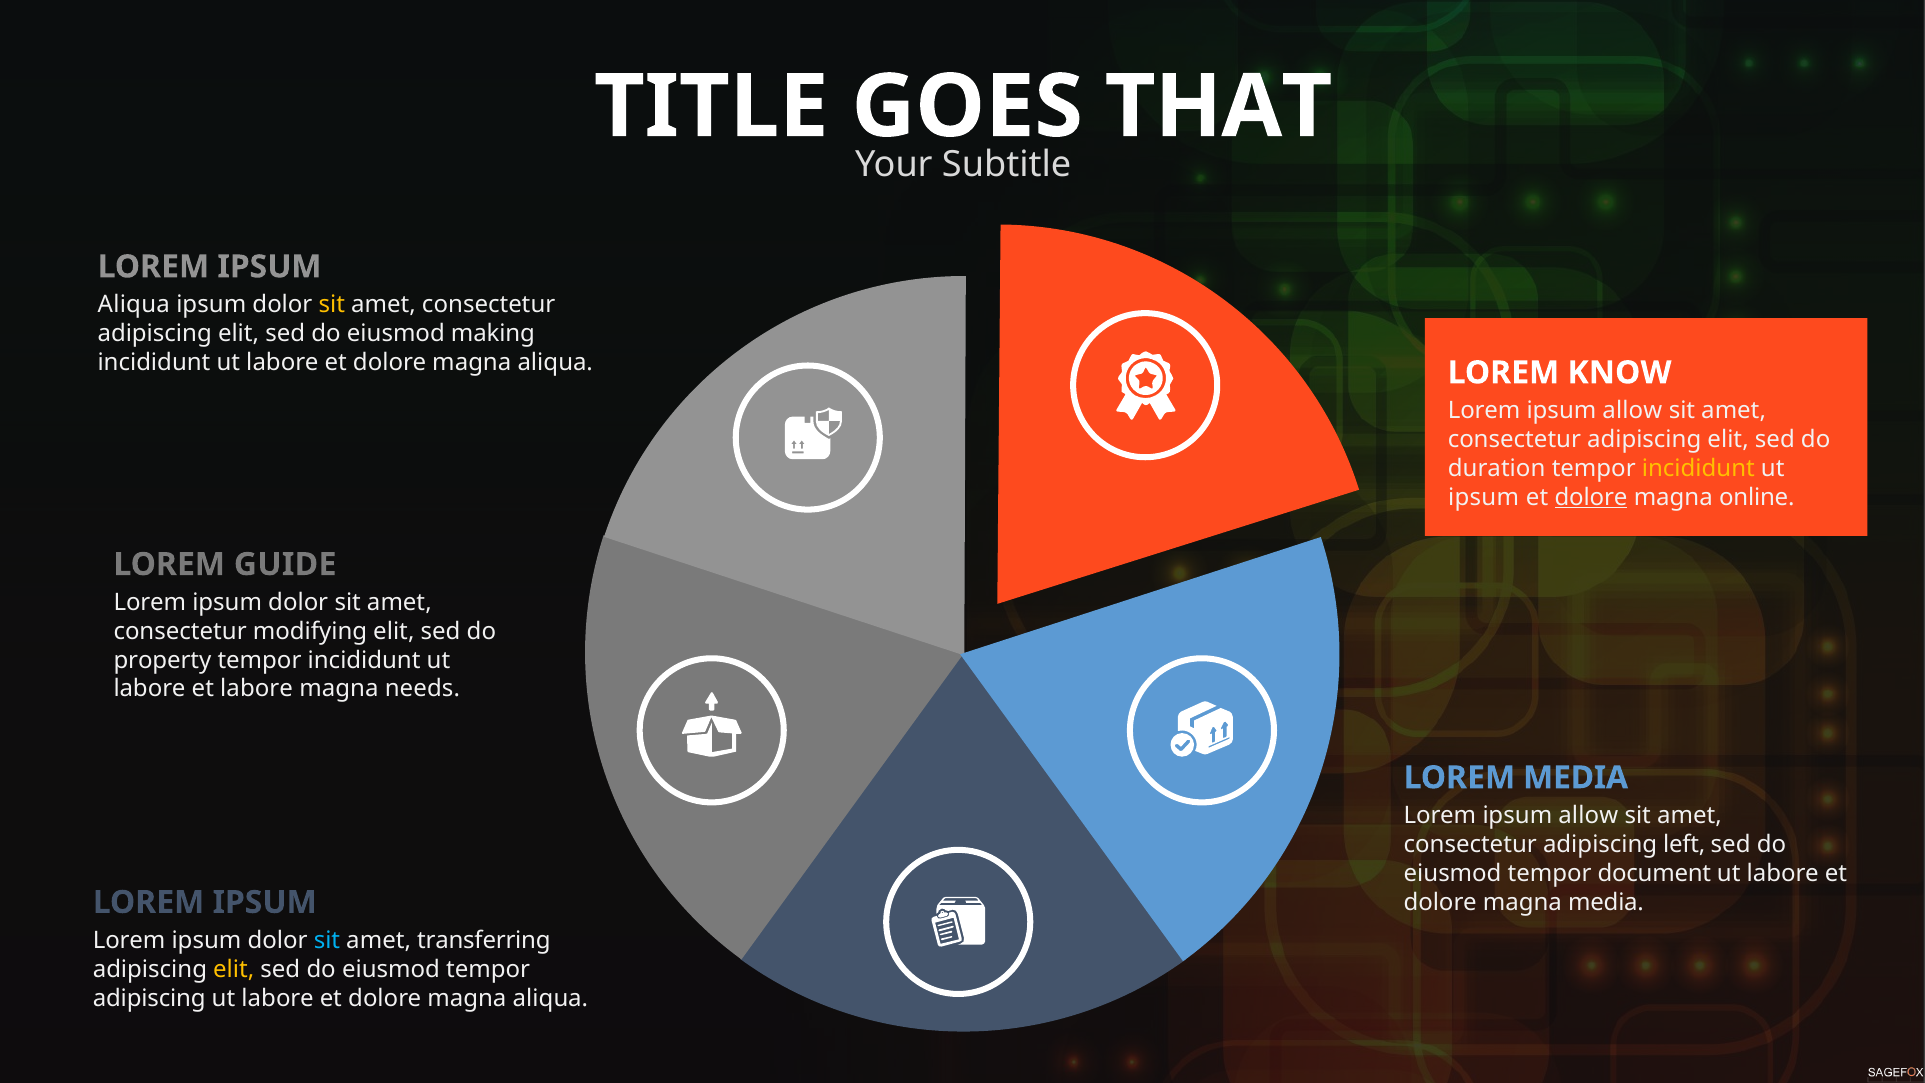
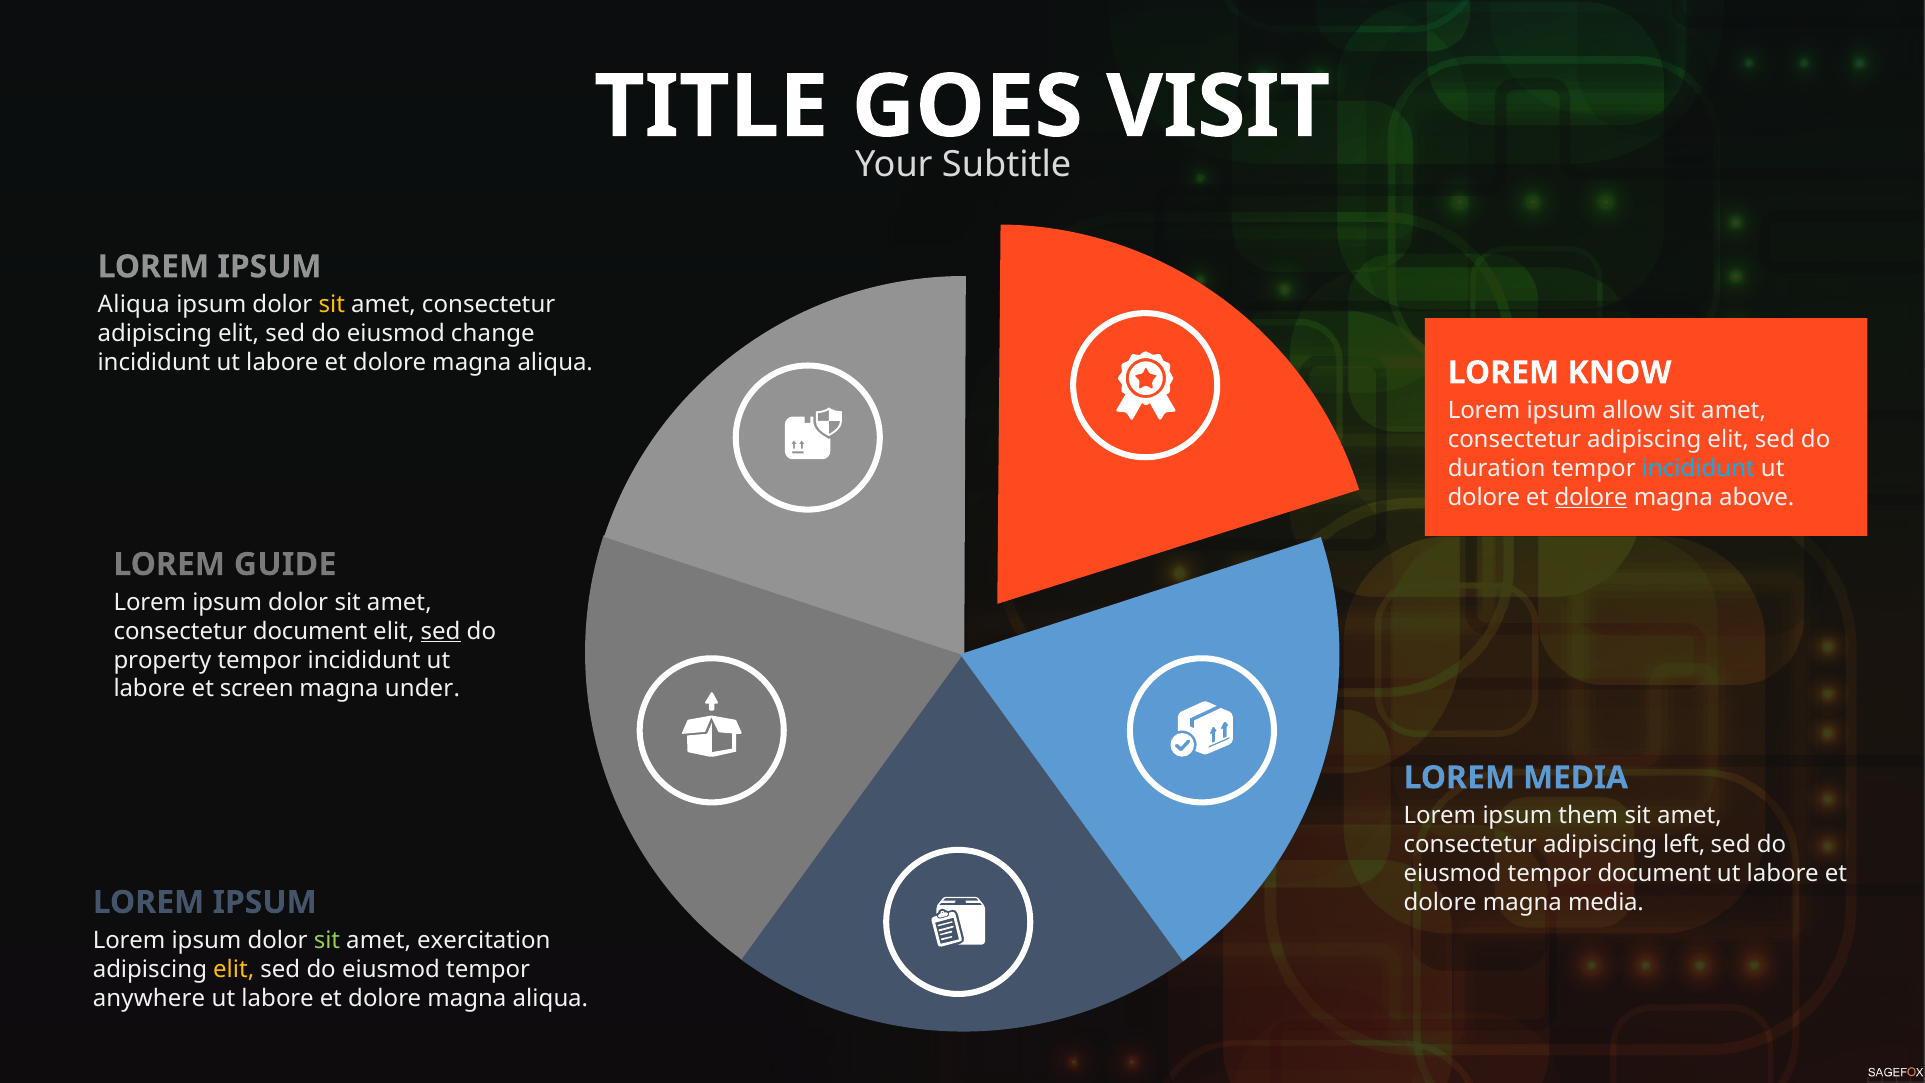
THAT: THAT -> VISIT
making: making -> change
incididunt at (1698, 468) colour: yellow -> light blue
ipsum at (1484, 497): ipsum -> dolore
online: online -> above
consectetur modifying: modifying -> document
sed at (441, 631) underline: none -> present
et labore: labore -> screen
needs: needs -> under
allow at (1588, 816): allow -> them
sit at (327, 940) colour: light blue -> light green
transferring: transferring -> exercitation
adipiscing at (149, 998): adipiscing -> anywhere
